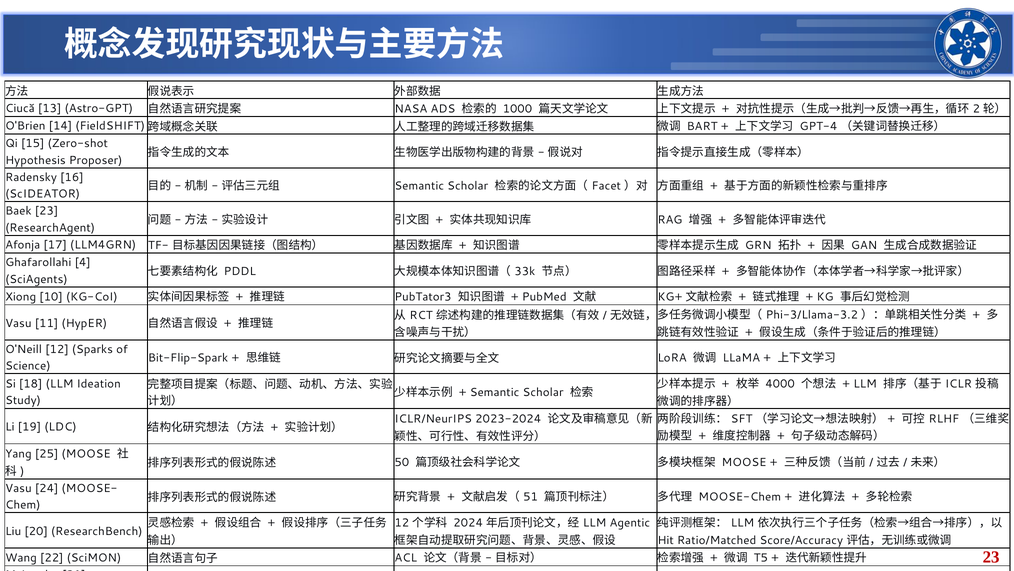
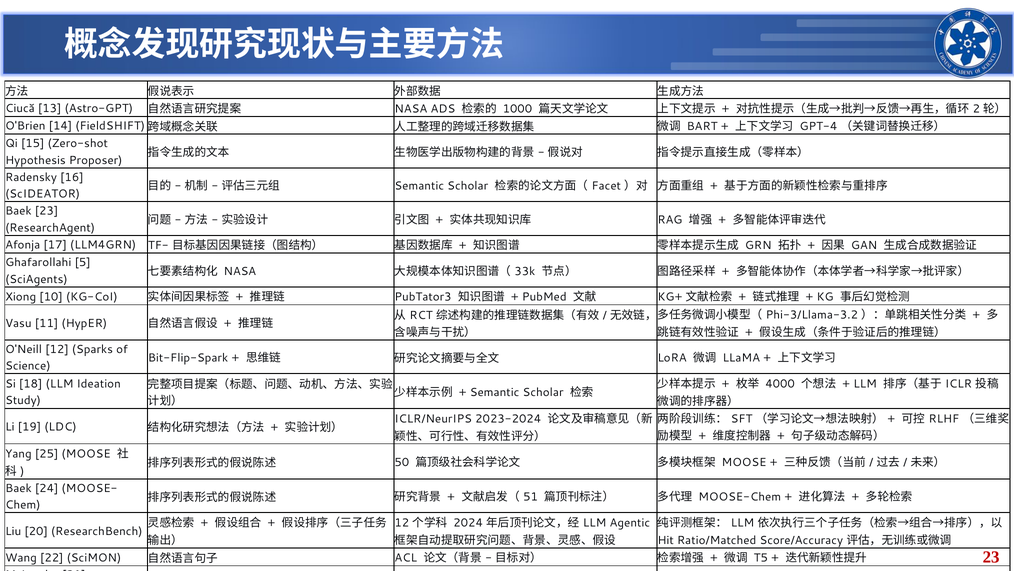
4: 4 -> 5
PDDL at (240, 271): PDDL -> NASA
Vasu at (18, 488): Vasu -> Baek
